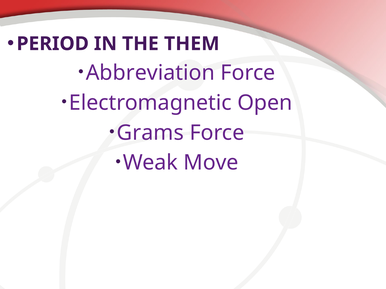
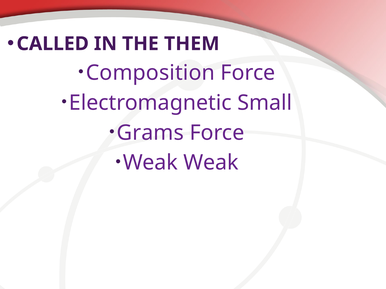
PERIOD: PERIOD -> CALLED
Abbreviation: Abbreviation -> Composition
Open: Open -> Small
Weak Move: Move -> Weak
